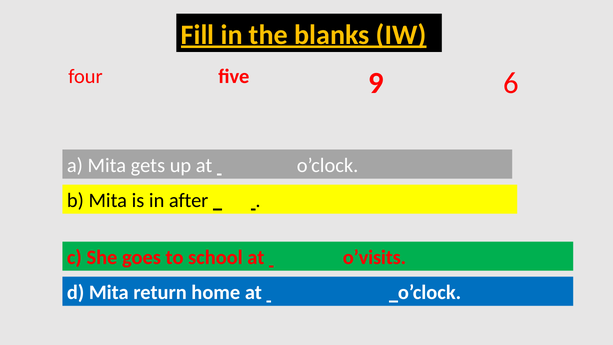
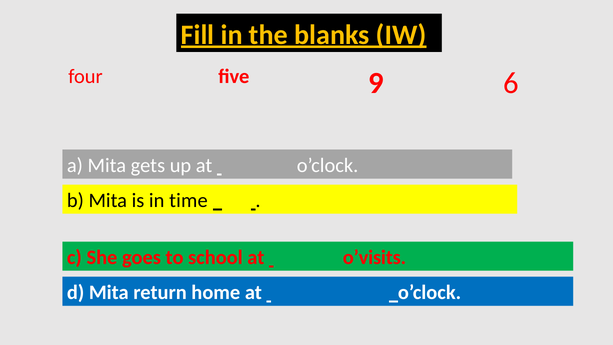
after: after -> time
